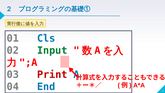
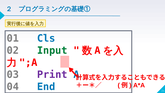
Print colour: red -> purple
